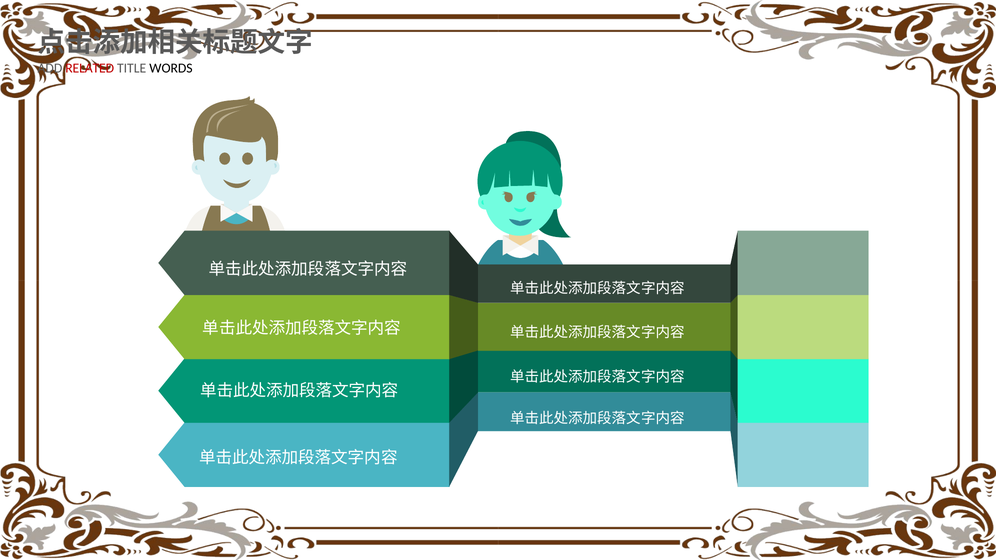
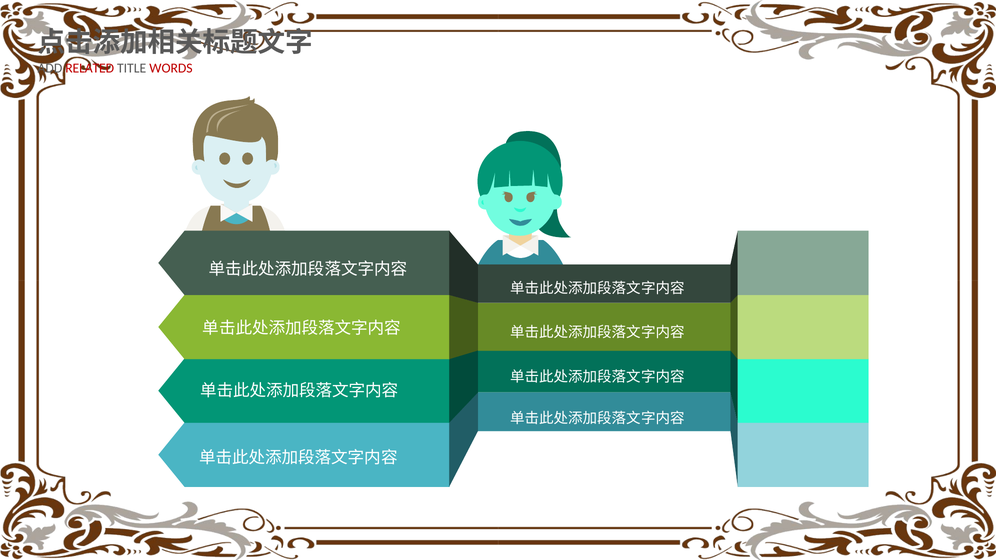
WORDS colour: black -> red
